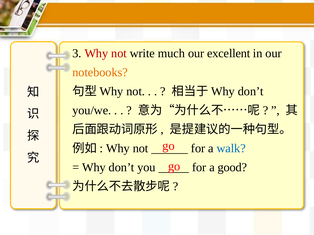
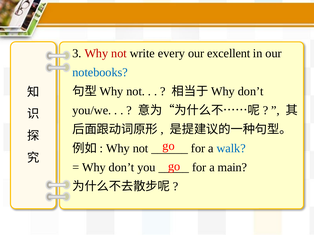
much: much -> every
notebooks colour: orange -> blue
good: good -> main
